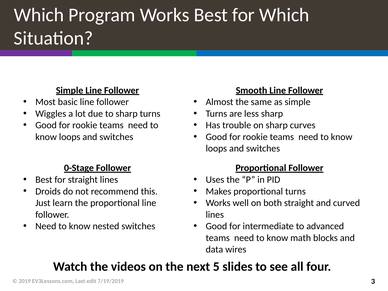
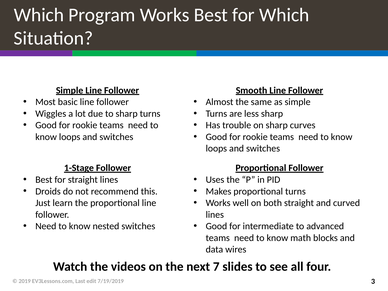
0-Stage: 0-Stage -> 1-Stage
5: 5 -> 7
